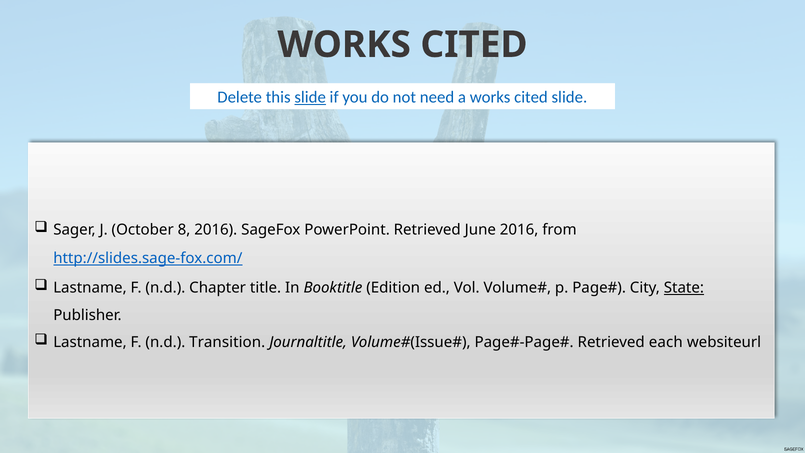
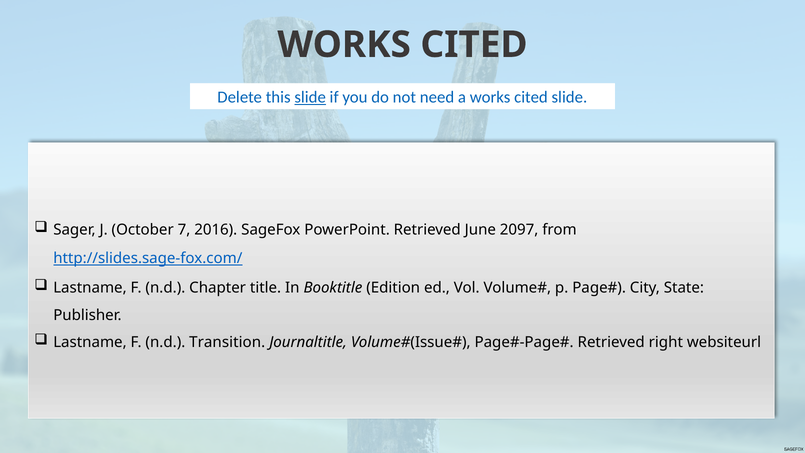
8: 8 -> 7
June 2016: 2016 -> 2097
State underline: present -> none
each: each -> right
